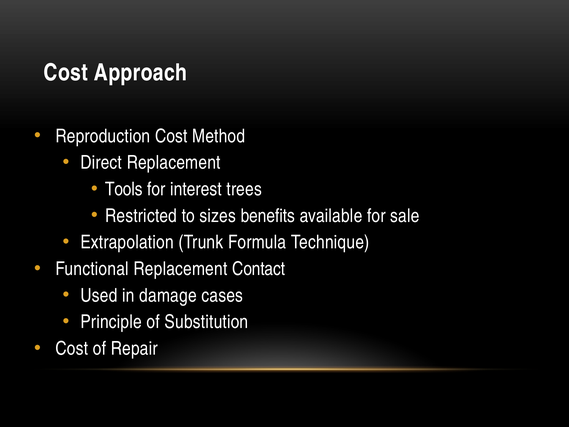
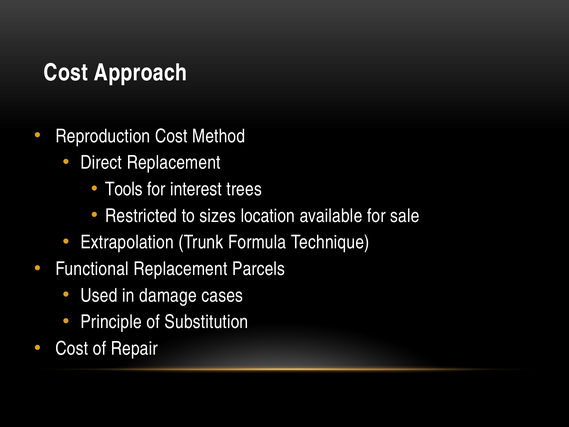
benefits: benefits -> location
Contact: Contact -> Parcels
